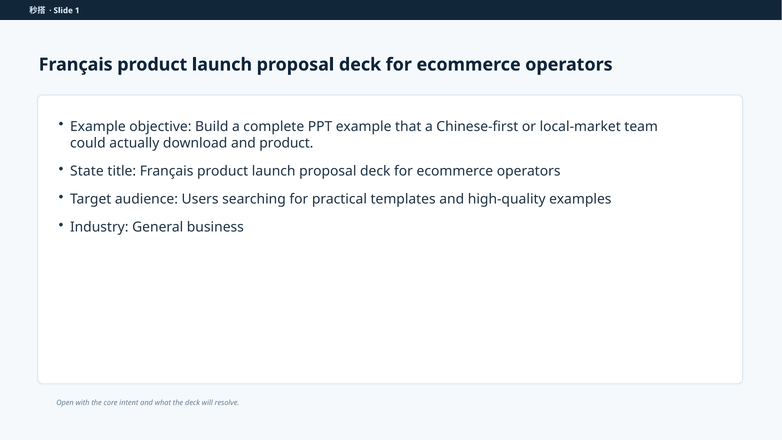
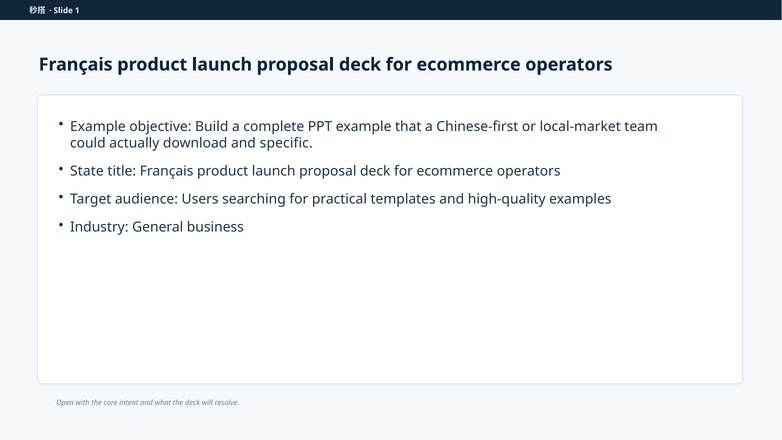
and product: product -> specific
